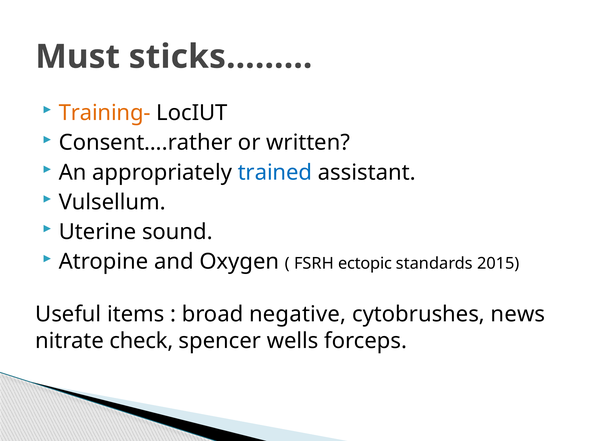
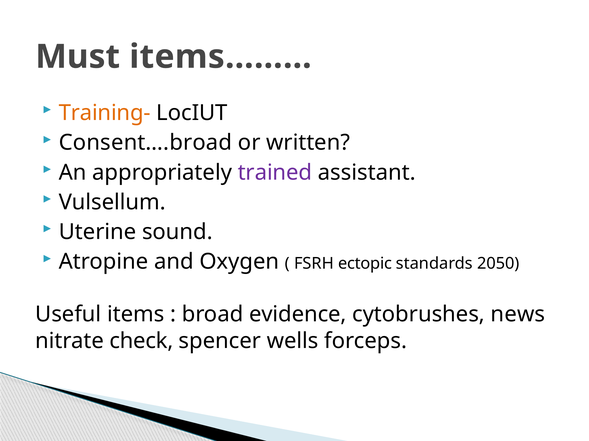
sticks………: sticks……… -> items………
Consent….rather: Consent….rather -> Consent….broad
trained colour: blue -> purple
2015: 2015 -> 2050
negative: negative -> evidence
